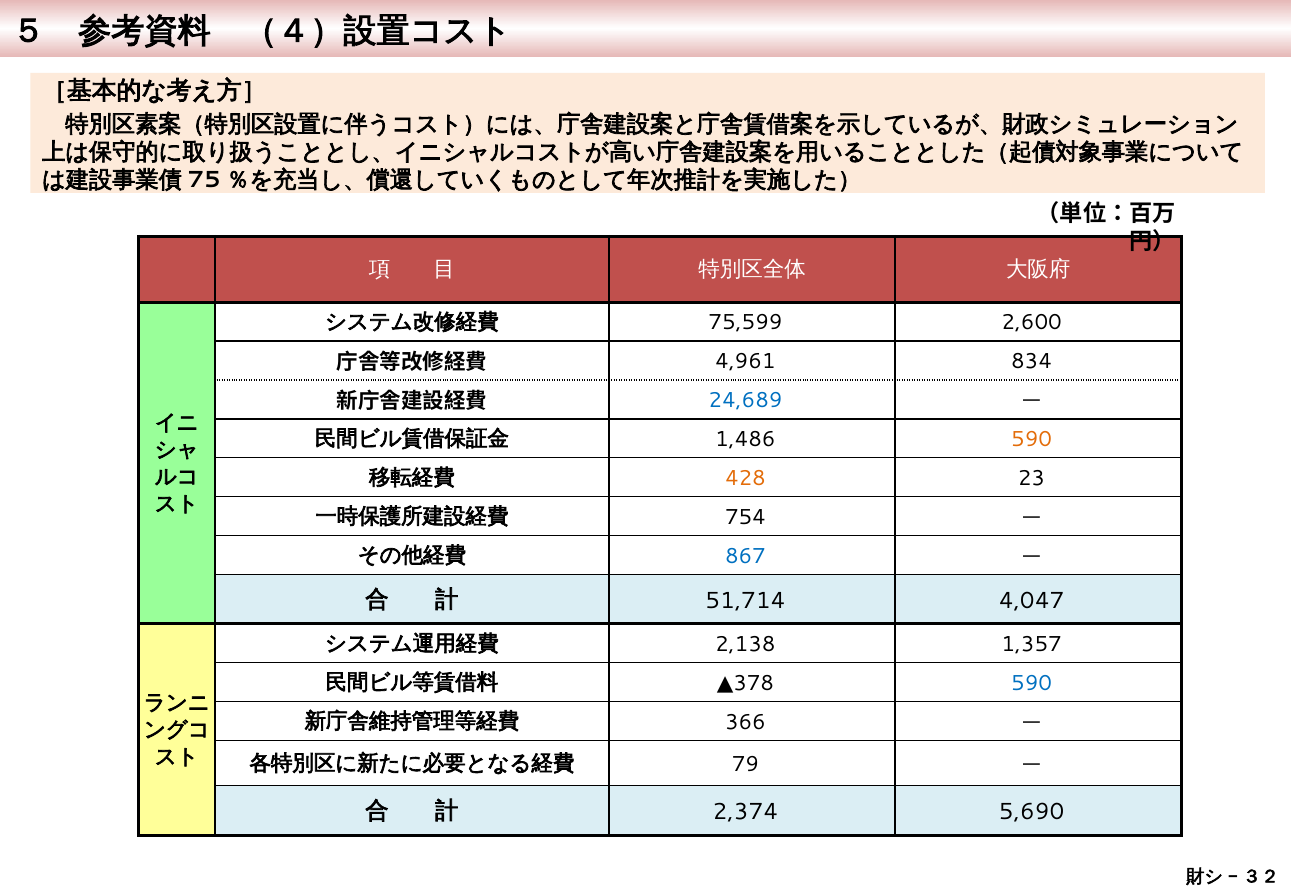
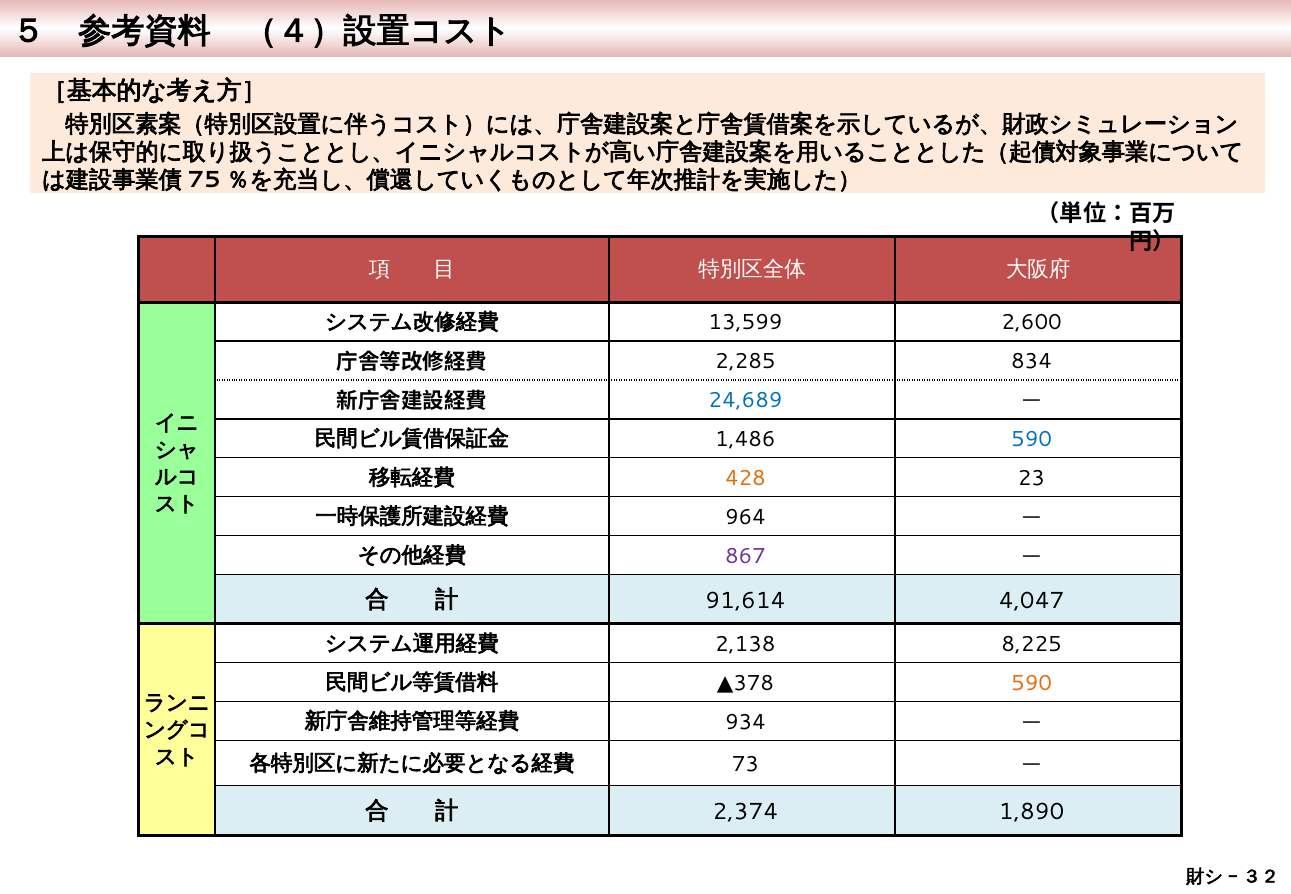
75,599: 75,599 -> 13,599
4,961: 4,961 -> 2,285
590 at (1032, 439) colour: orange -> blue
754: 754 -> 964
867 colour: blue -> purple
51,714: 51,714 -> 91,614
1,357: 1,357 -> 8,225
590 at (1032, 683) colour: blue -> orange
366: 366 -> 934
79: 79 -> 73
5,690: 5,690 -> 1,890
